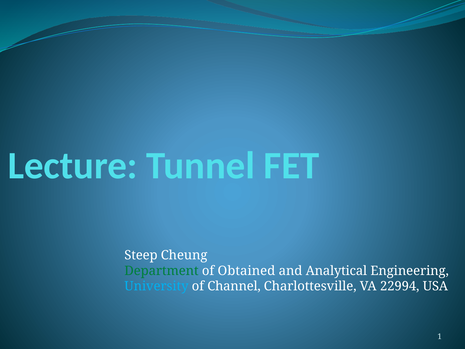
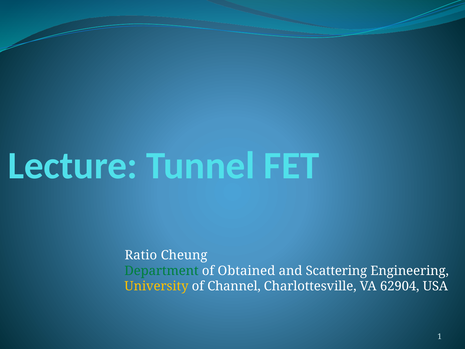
Steep: Steep -> Ratio
Analytical: Analytical -> Scattering
University colour: light blue -> yellow
22994: 22994 -> 62904
